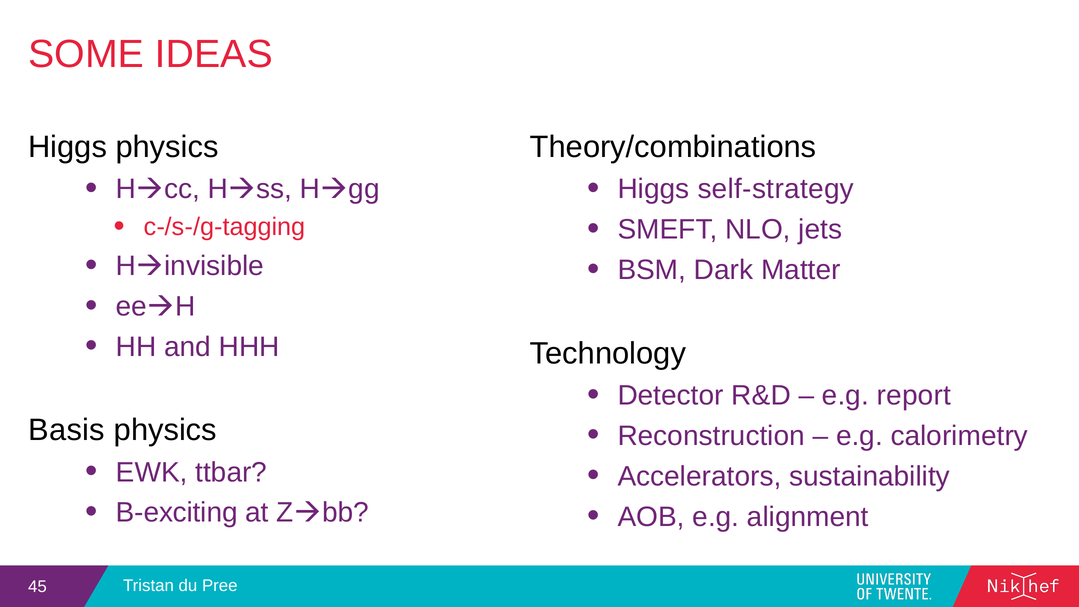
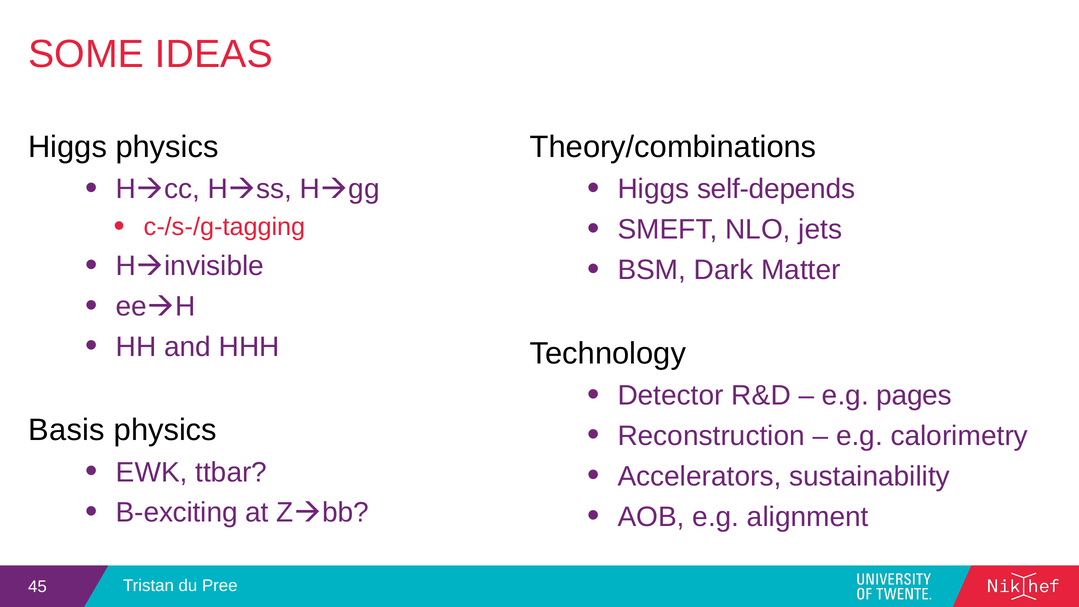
self-strategy: self-strategy -> self-depends
report: report -> pages
